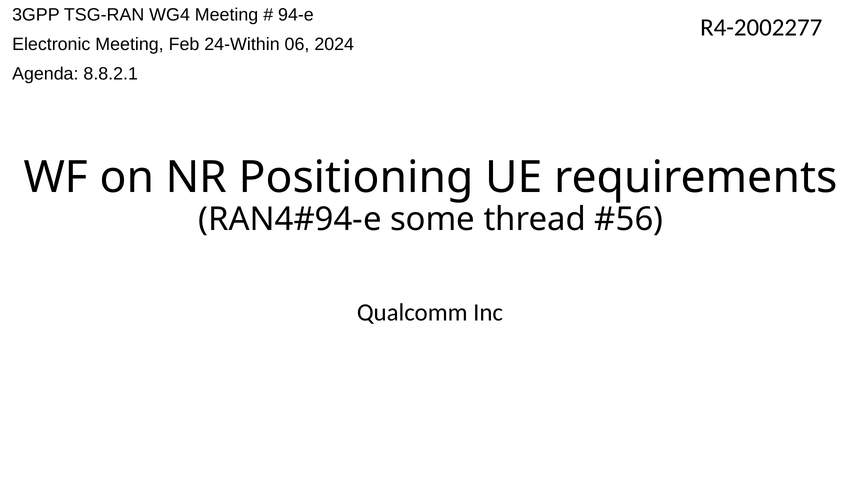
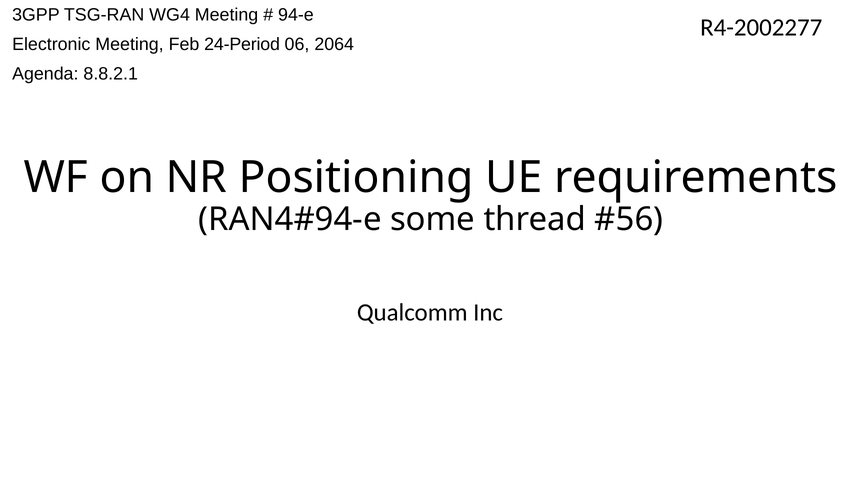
24-Within: 24-Within -> 24-Period
2024: 2024 -> 2064
